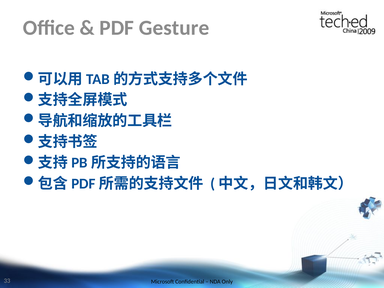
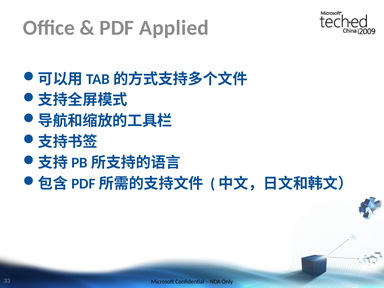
Gesture: Gesture -> Applied
